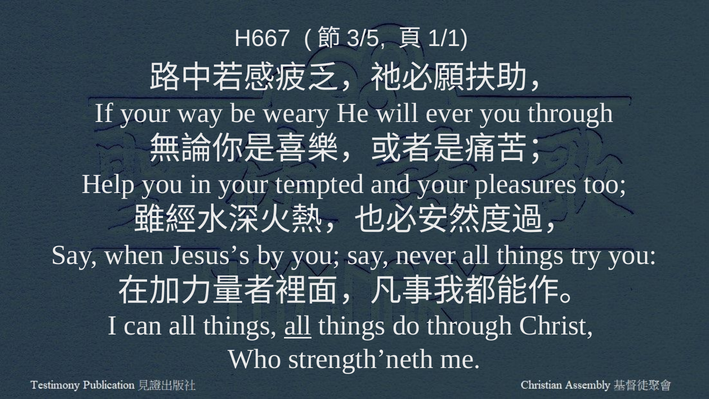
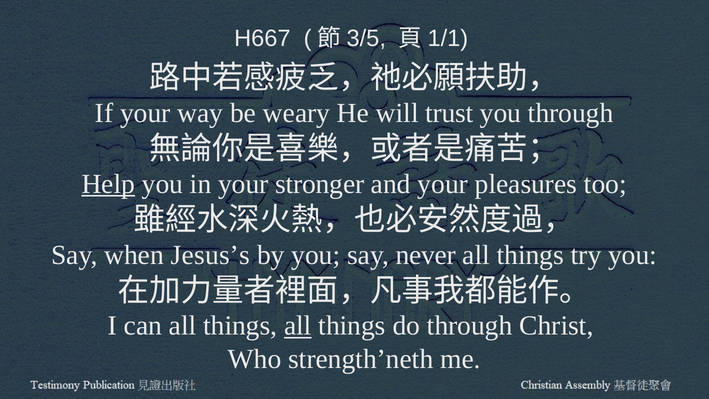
ever: ever -> trust
Help underline: none -> present
tempted: tempted -> stronger
